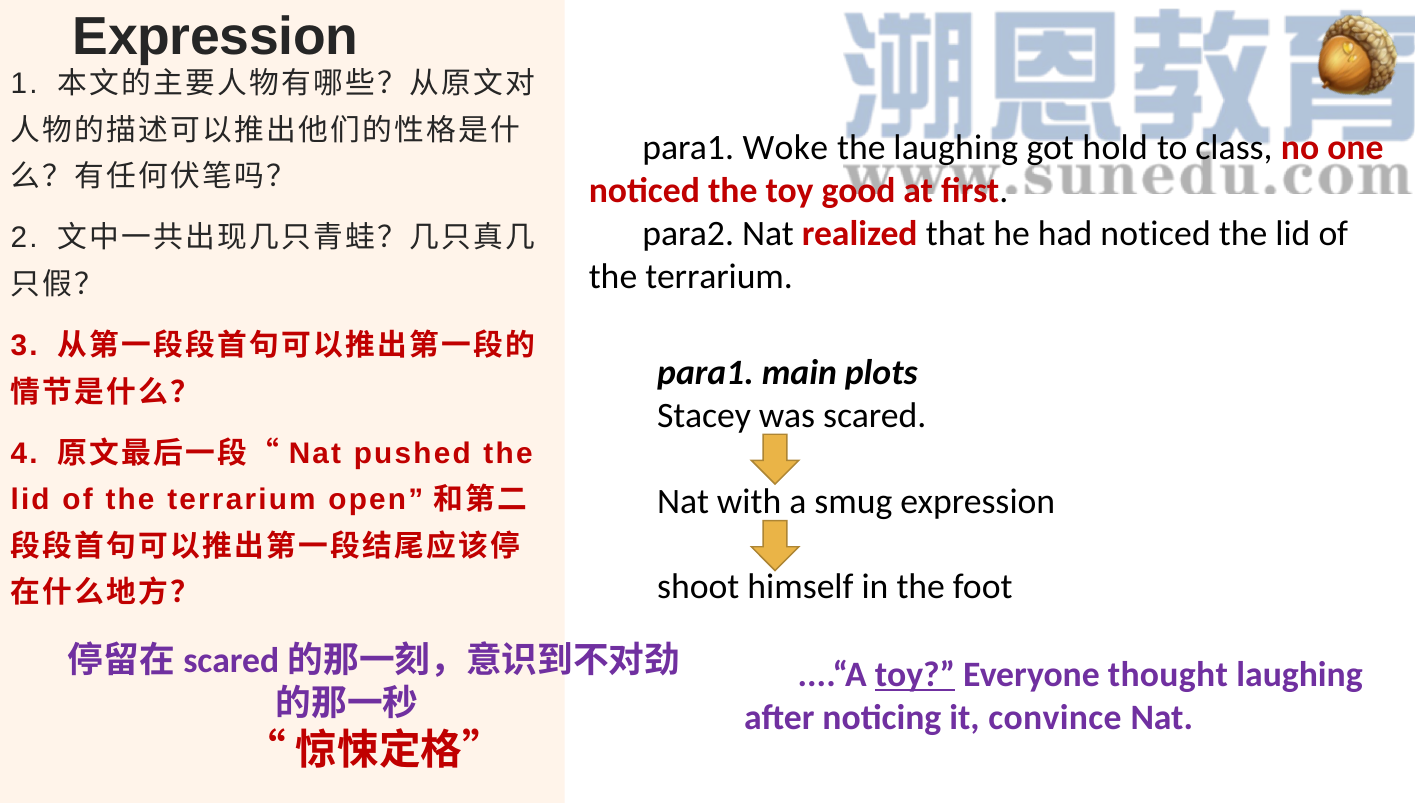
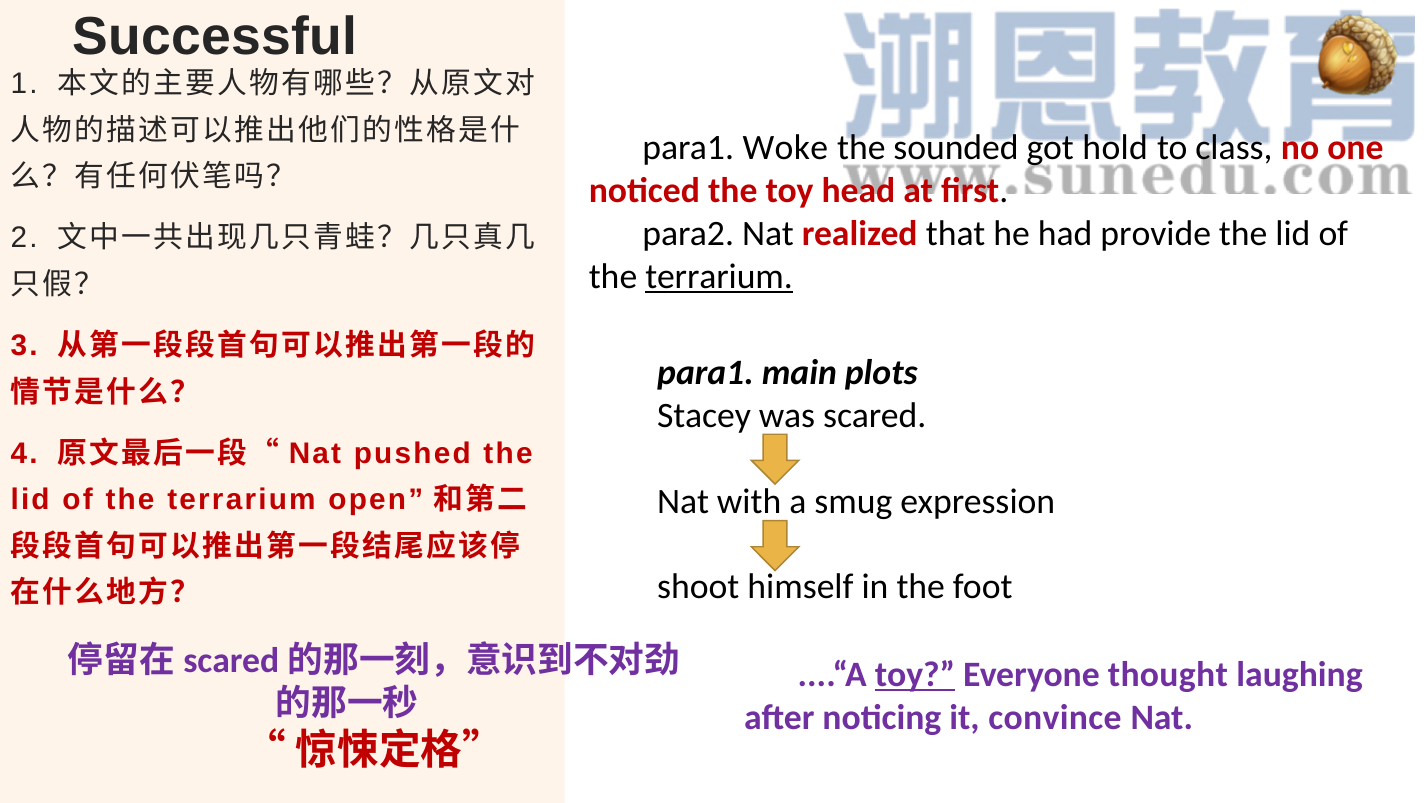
Expression at (216, 37): Expression -> Successful
the laughing: laughing -> sounded
good: good -> head
had noticed: noticed -> provide
terrarium at (719, 276) underline: none -> present
